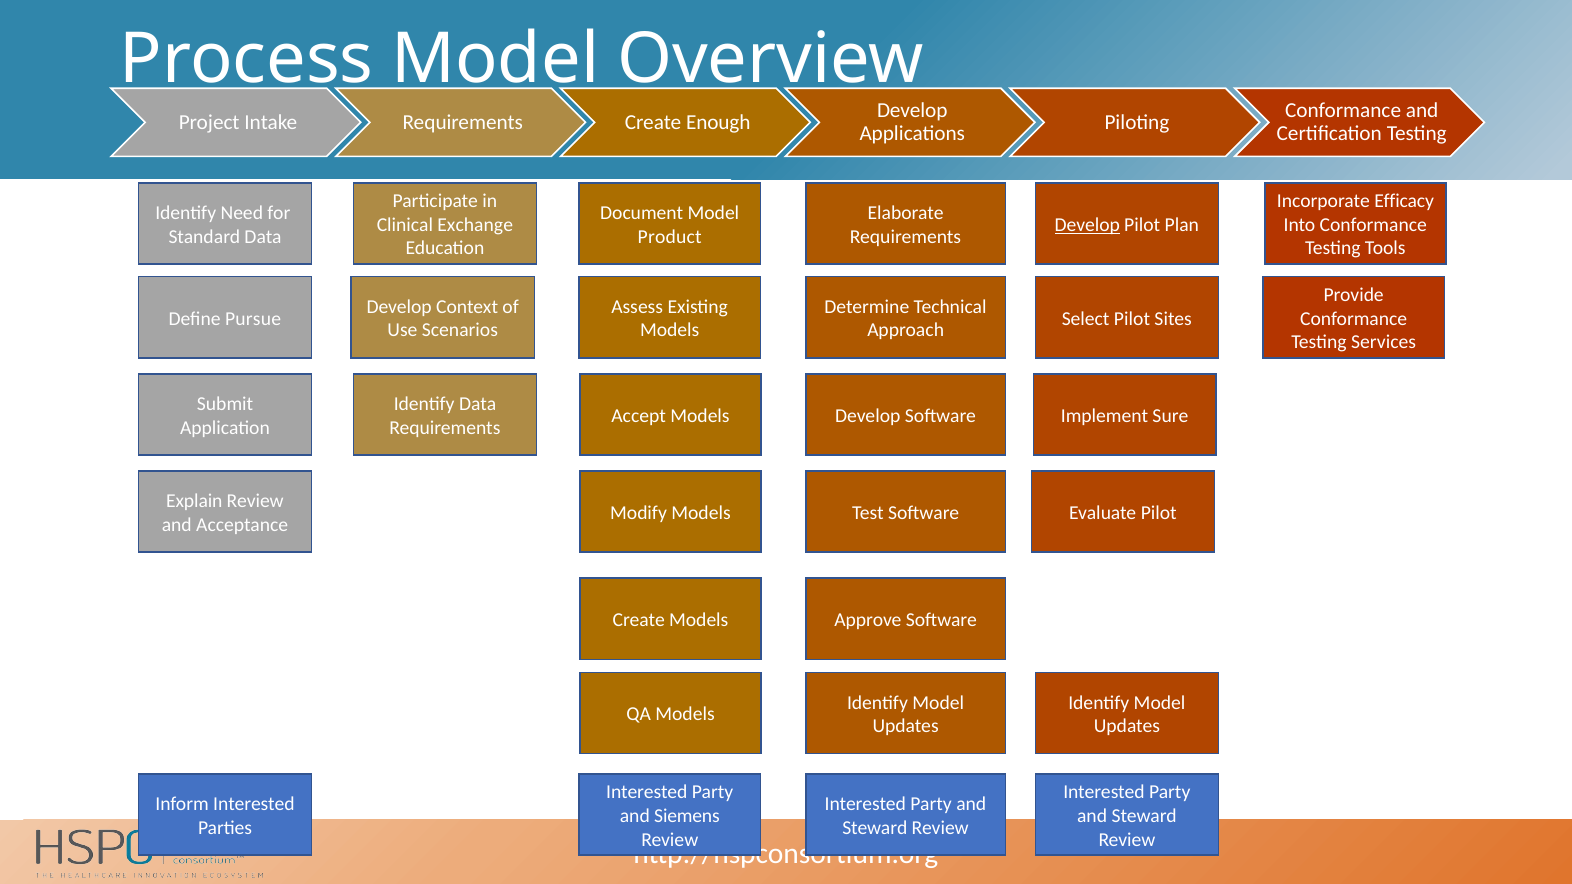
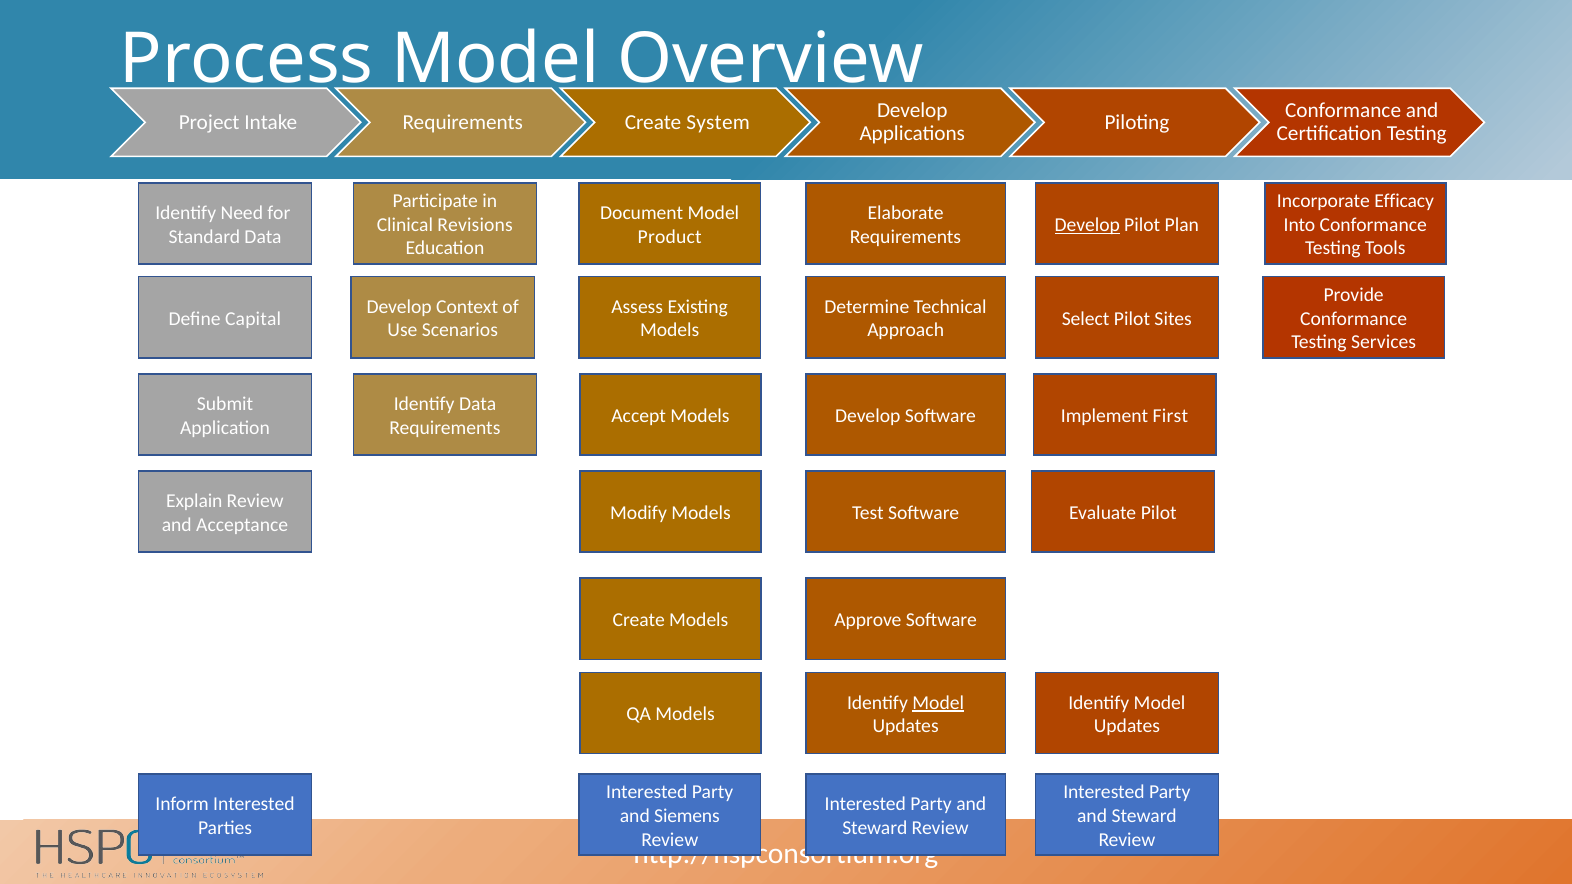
Enough: Enough -> System
Exchange: Exchange -> Revisions
Pursue: Pursue -> Capital
Sure: Sure -> First
Model at (938, 703) underline: none -> present
